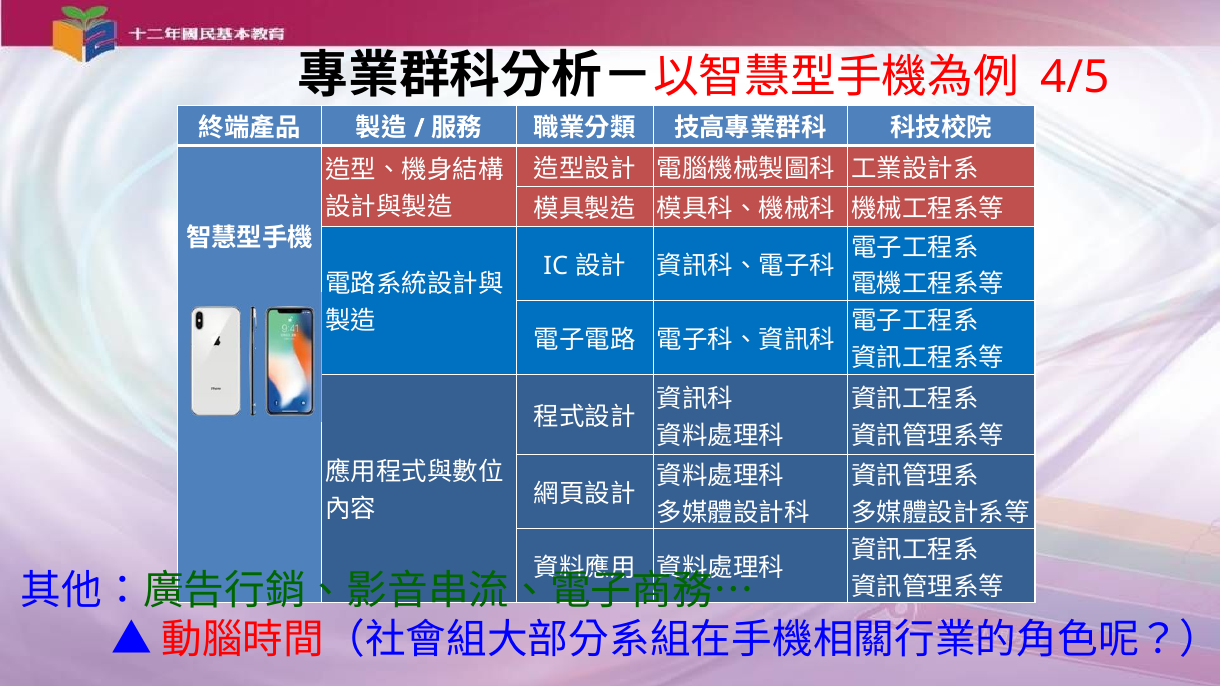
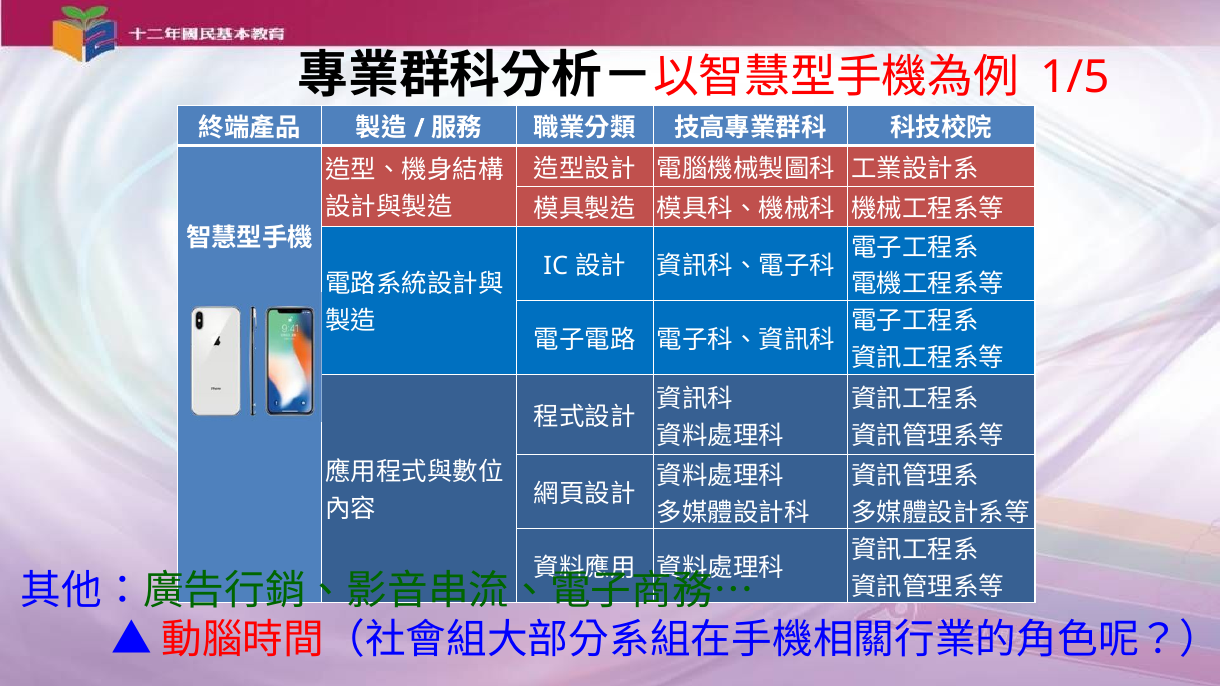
4/5: 4/5 -> 1/5
